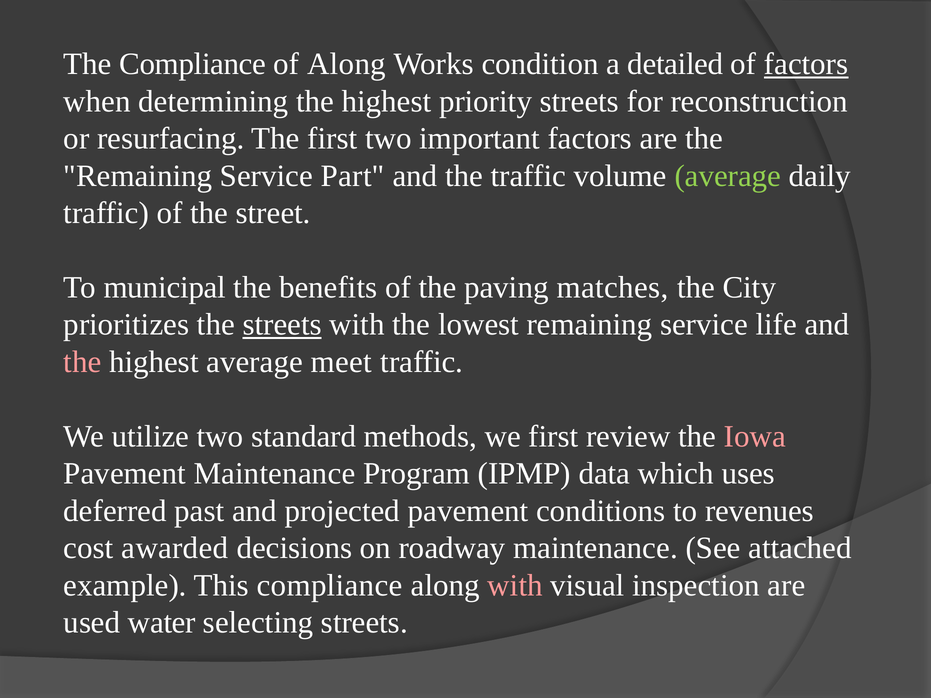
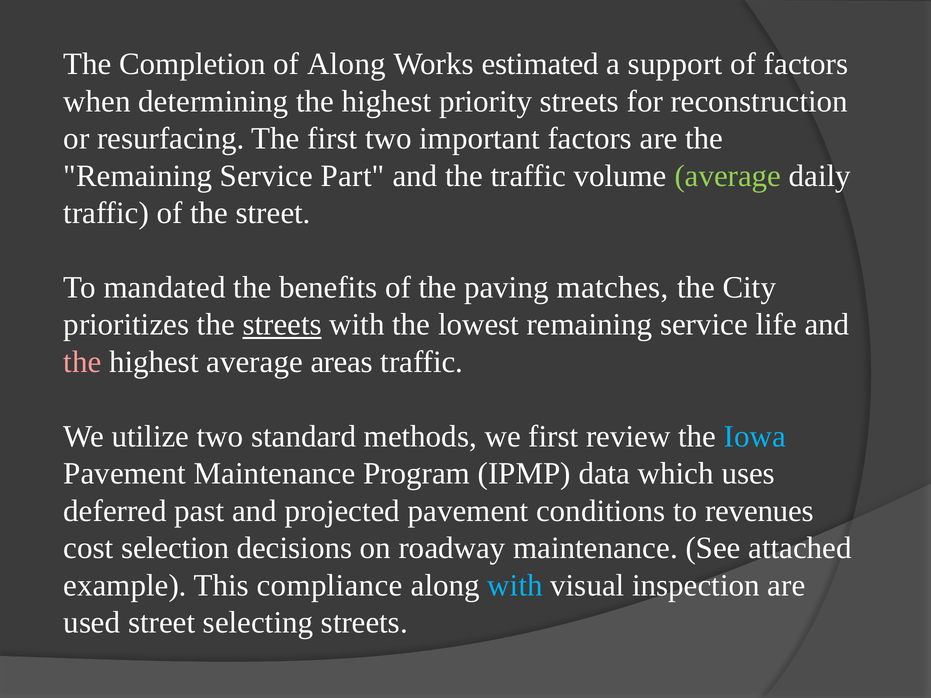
The Compliance: Compliance -> Completion
condition: condition -> estimated
detailed: detailed -> support
factors at (806, 64) underline: present -> none
municipal: municipal -> mandated
meet: meet -> areas
Iowa colour: pink -> light blue
awarded: awarded -> selection
with at (515, 585) colour: pink -> light blue
used water: water -> street
